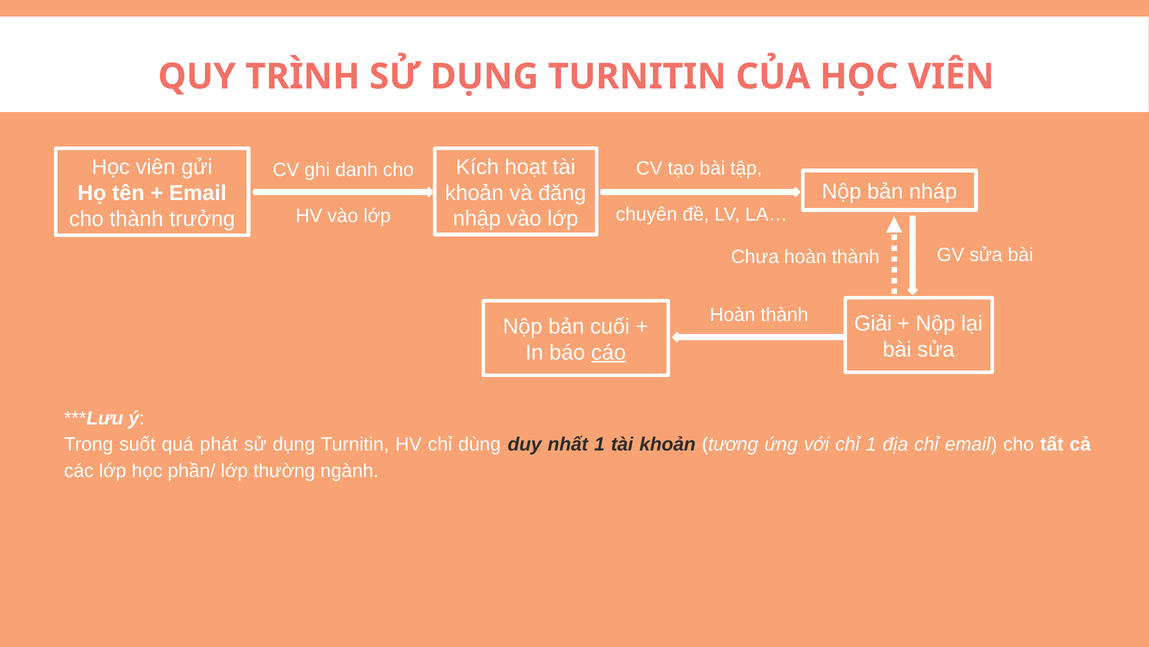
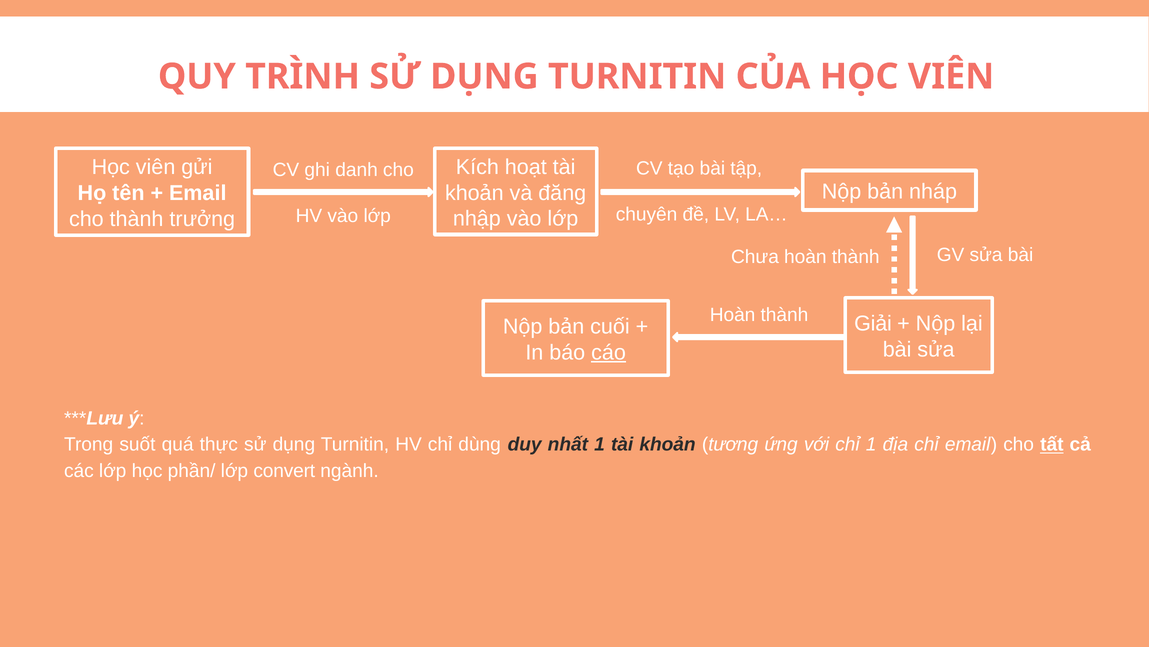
phát: phát -> thực
tất underline: none -> present
thường: thường -> convert
